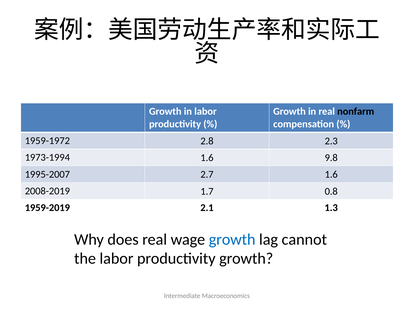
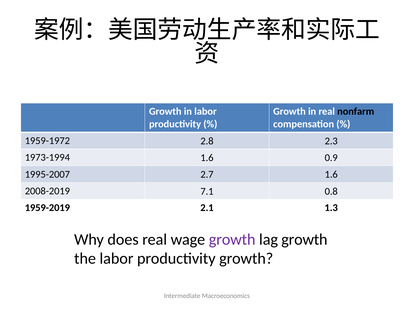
9.8: 9.8 -> 0.9
1.7: 1.7 -> 7.1
growth at (232, 240) colour: blue -> purple
lag cannot: cannot -> growth
